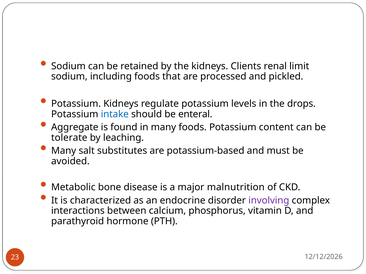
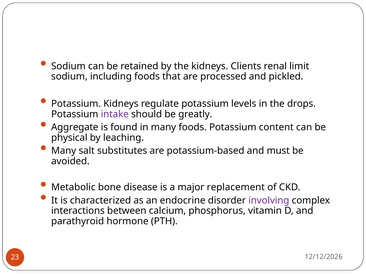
intake colour: blue -> purple
enteral: enteral -> greatly
tolerate: tolerate -> physical
malnutrition: malnutrition -> replacement
